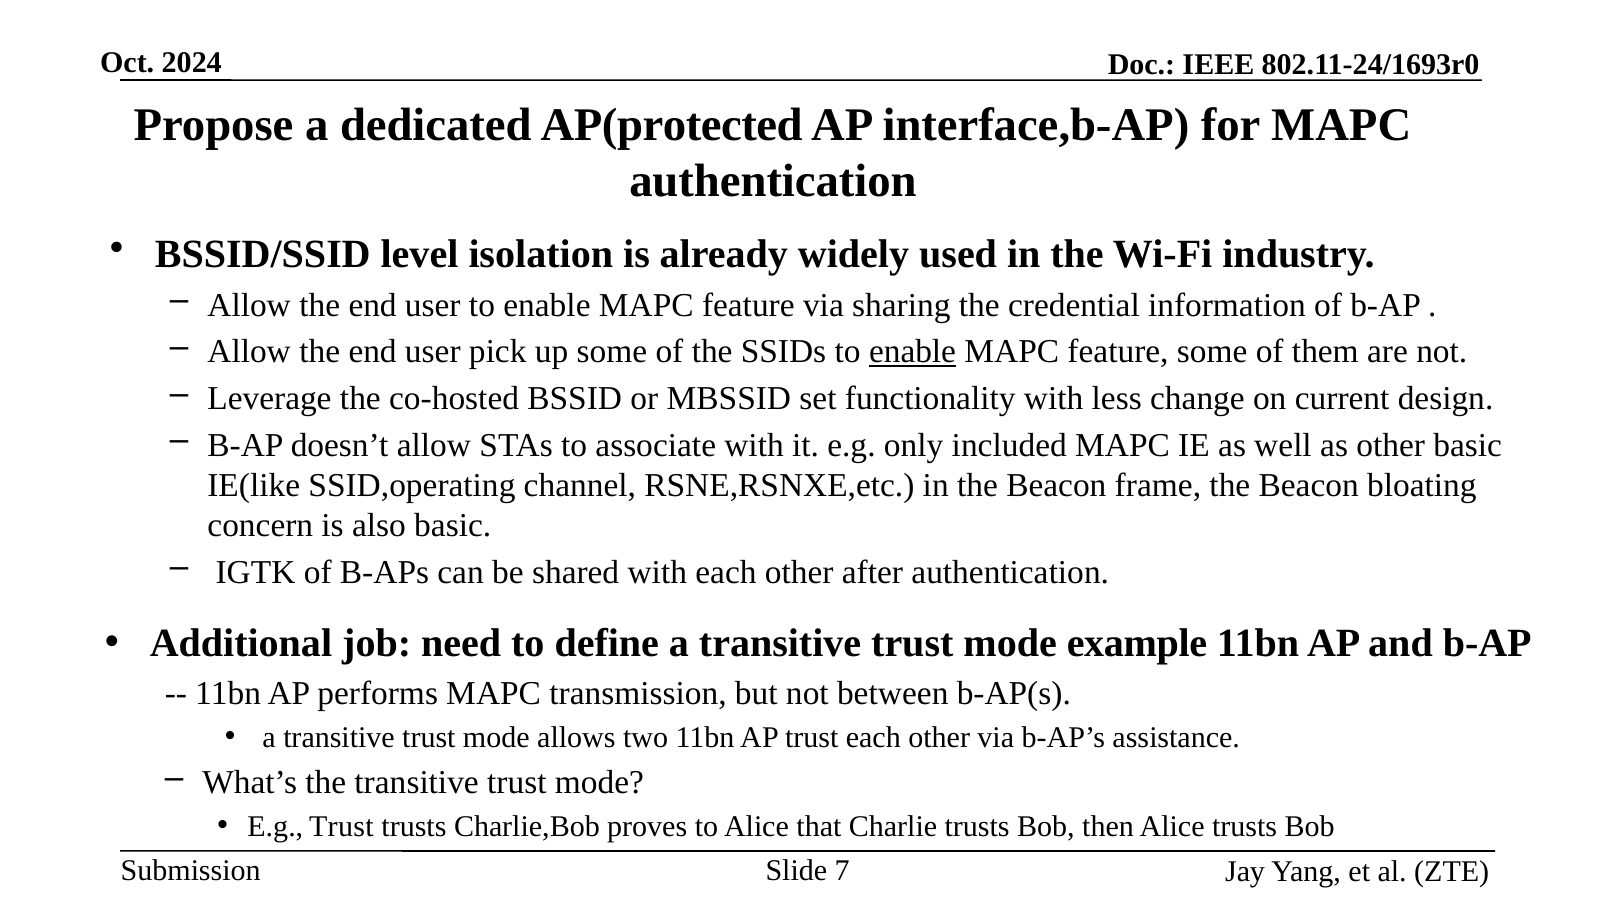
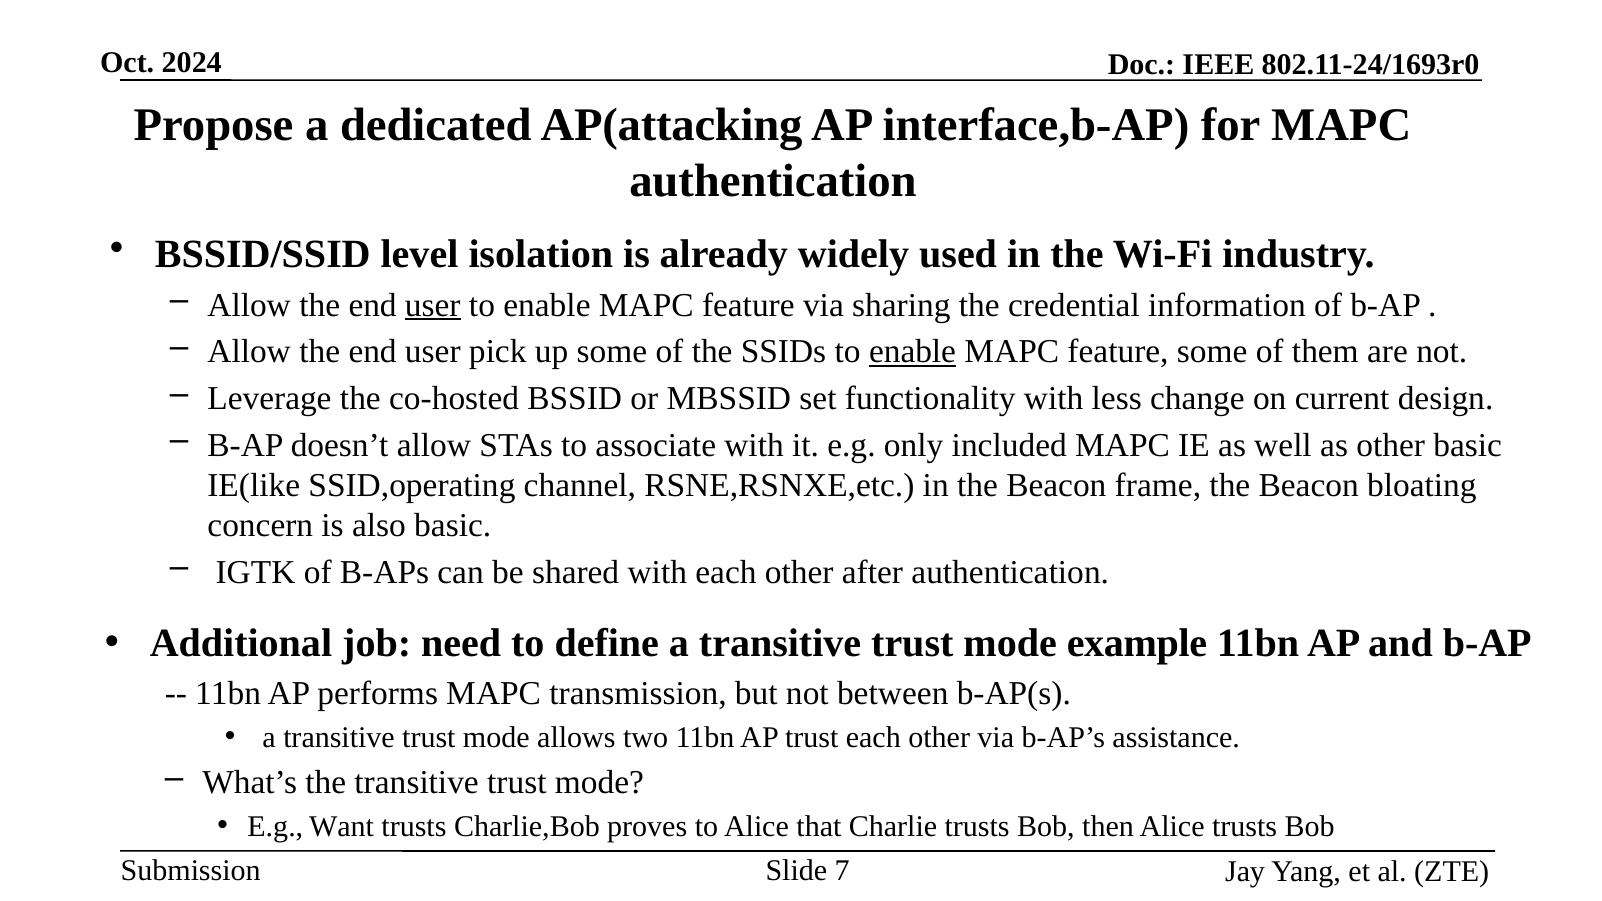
AP(protected: AP(protected -> AP(attacking
user at (433, 305) underline: none -> present
E.g Trust: Trust -> Want
